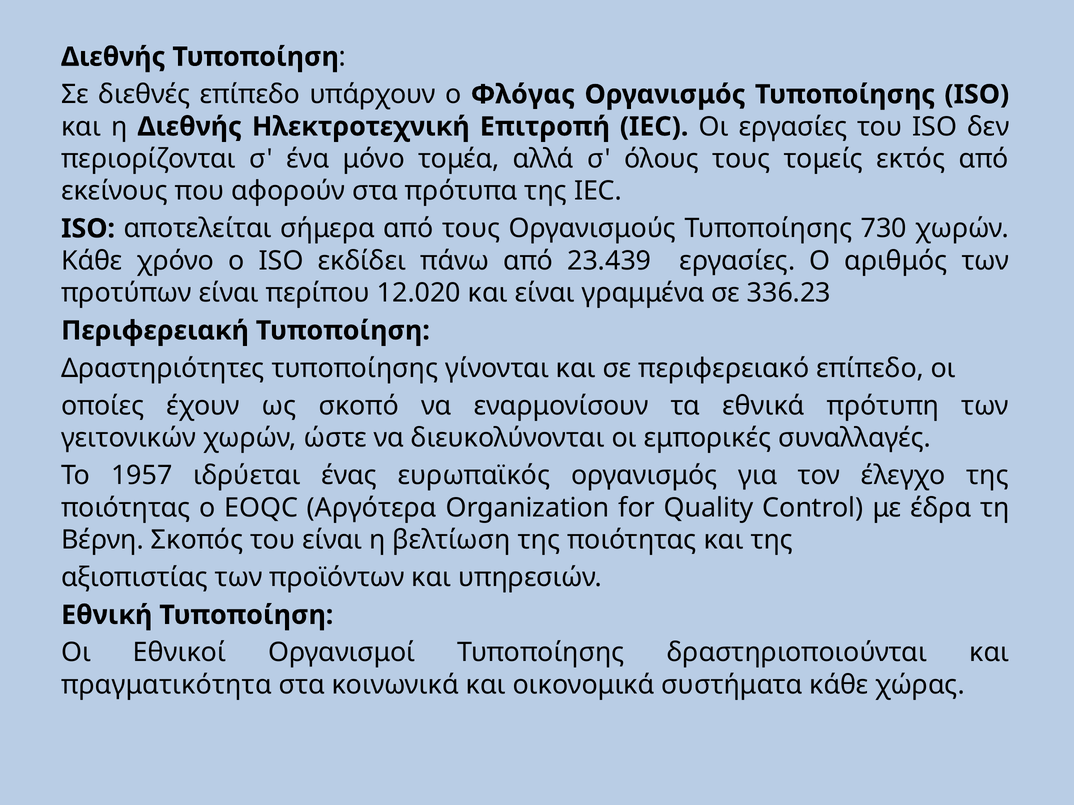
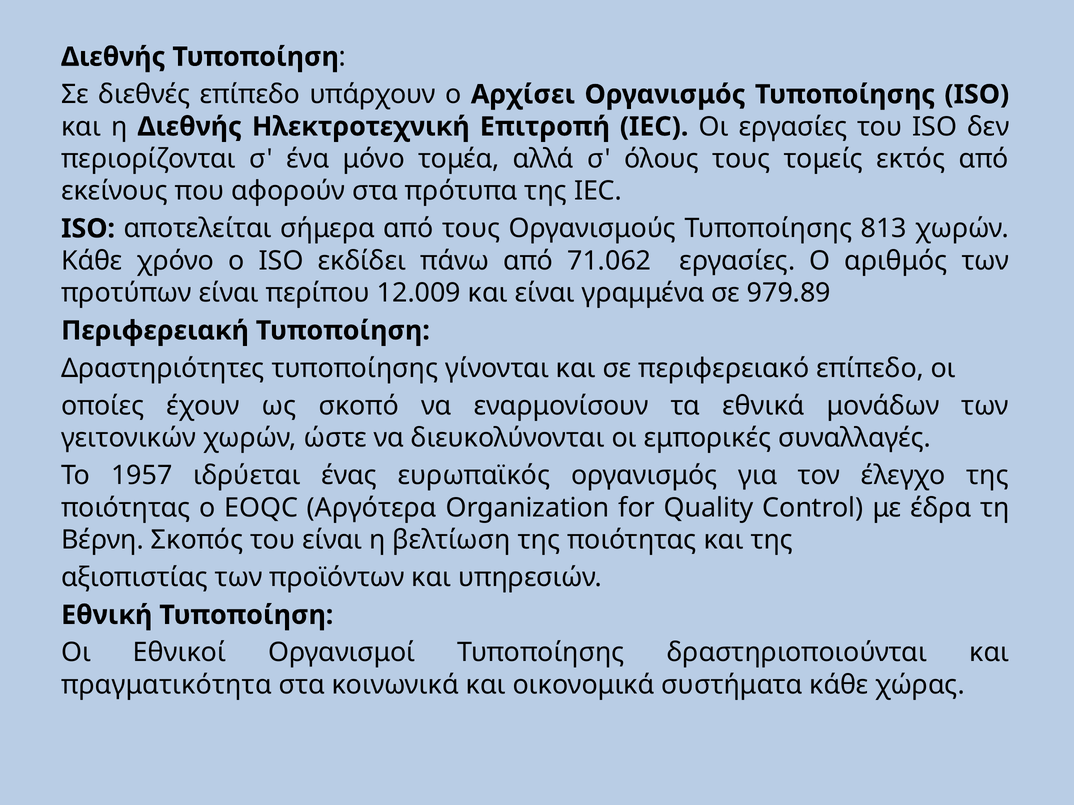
Φλόγας: Φλόγας -> Αρχίσει
730: 730 -> 813
23.439: 23.439 -> 71.062
12.020: 12.020 -> 12.009
336.23: 336.23 -> 979.89
πρότυπη: πρότυπη -> μονάδων
